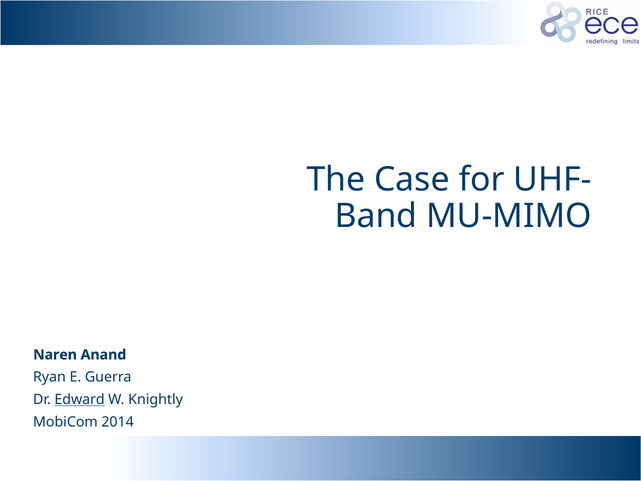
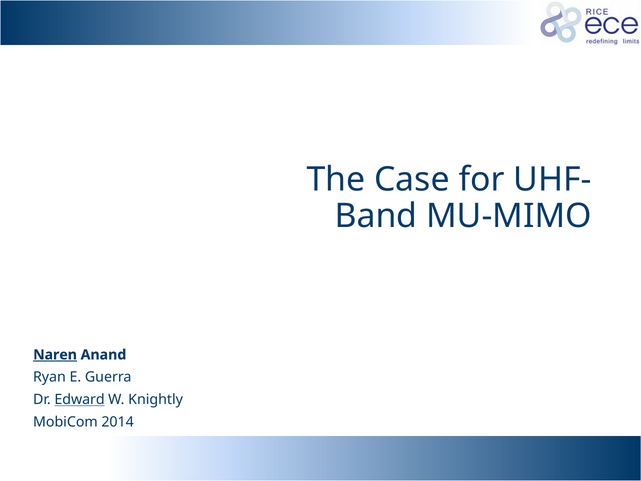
Naren underline: none -> present
